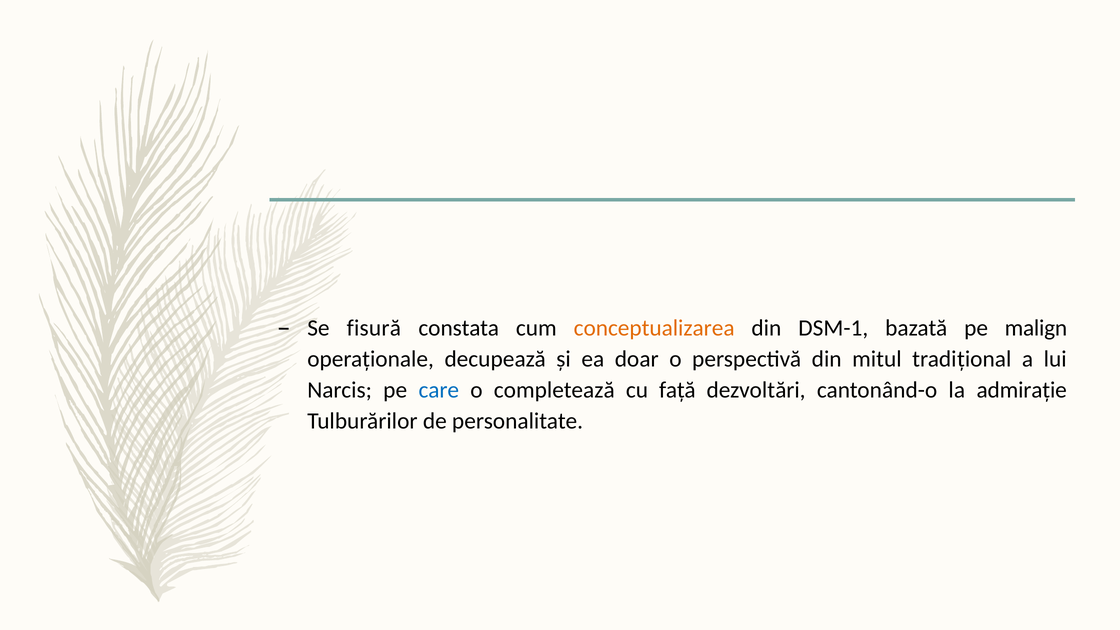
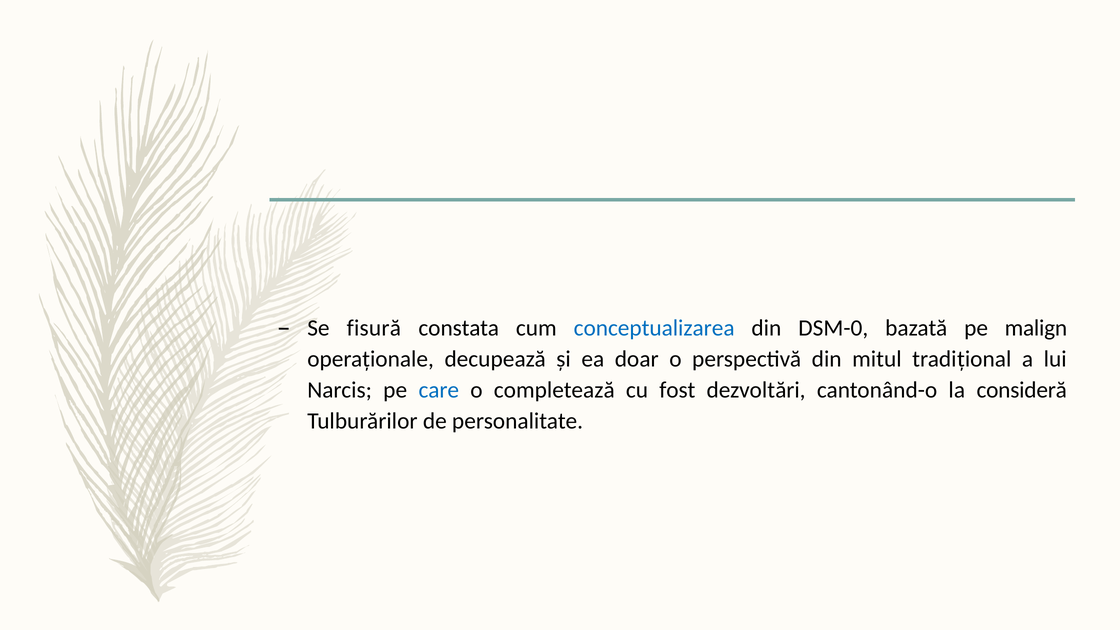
conceptualizarea colour: orange -> blue
DSM-1: DSM-1 -> DSM-0
faţă: faţă -> fost
admiraţie: admiraţie -> consideră
